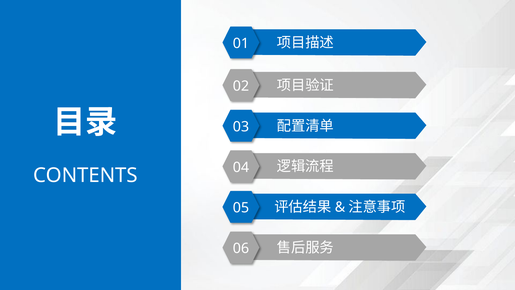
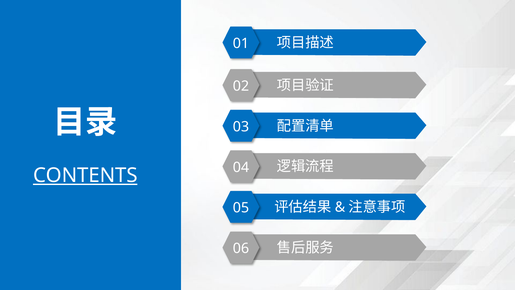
CONTENTS underline: none -> present
